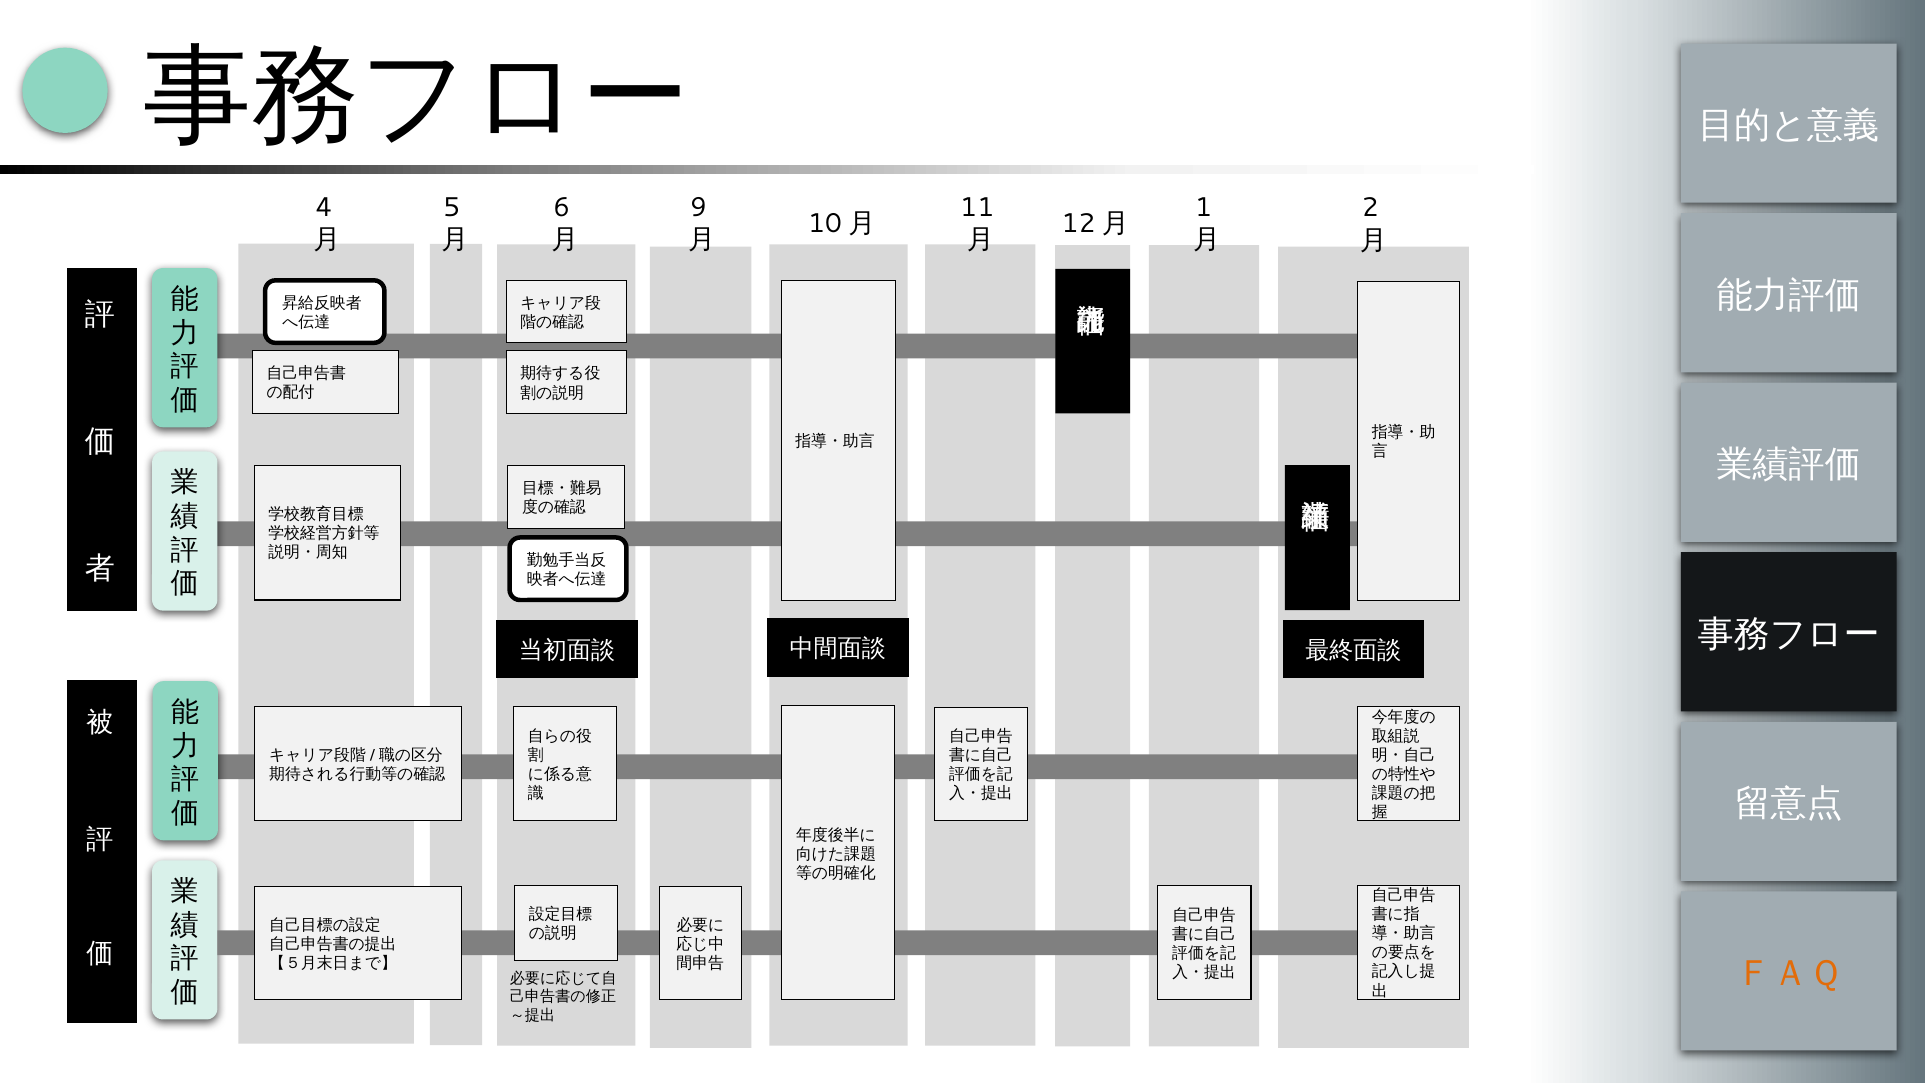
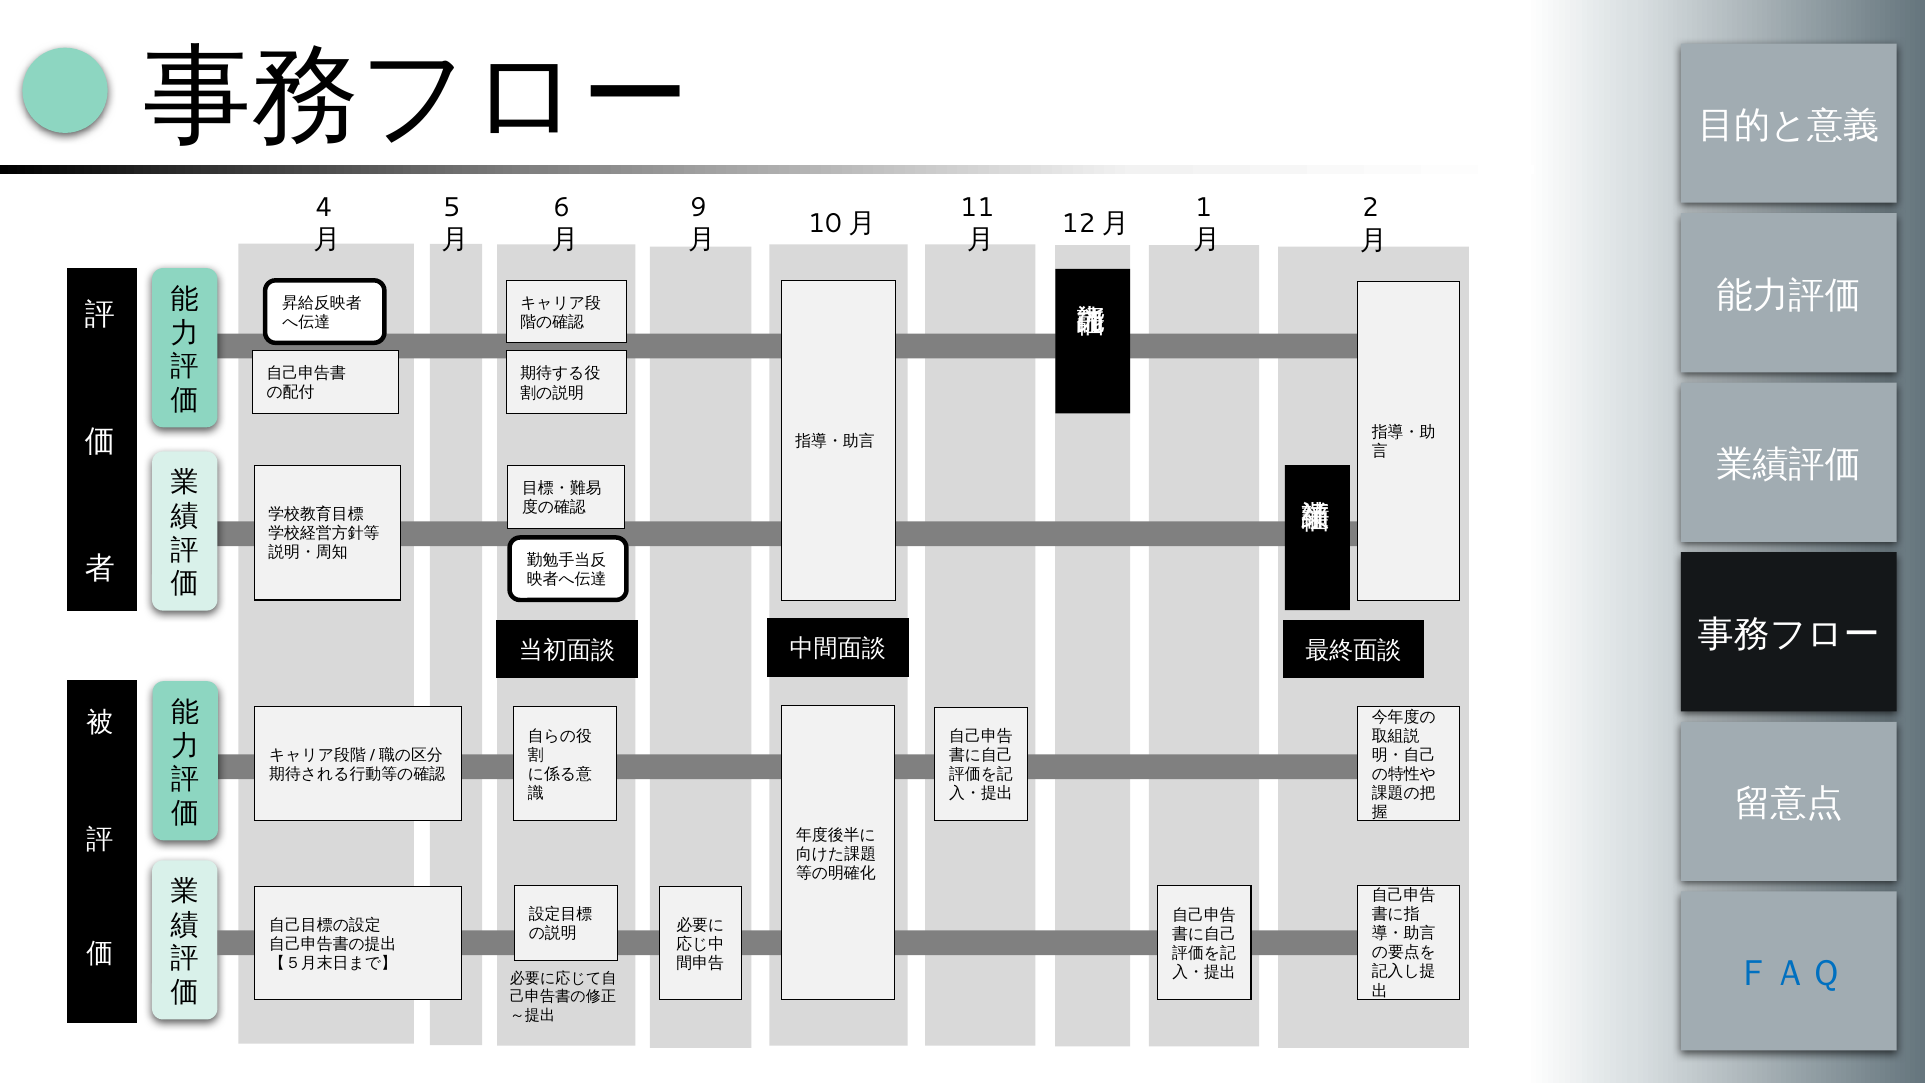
ＦＡＱ colour: orange -> blue
